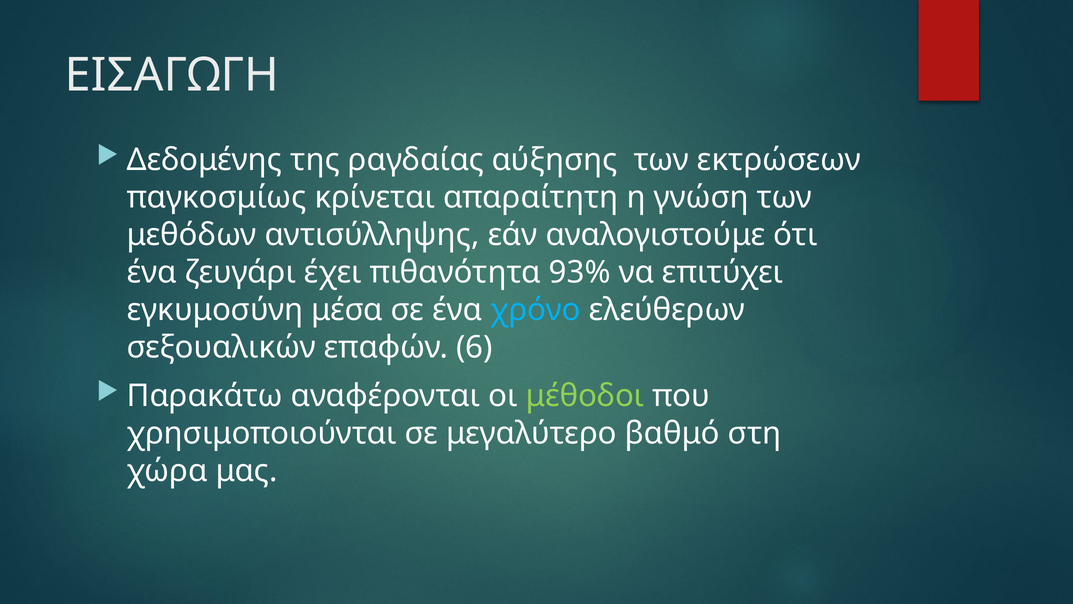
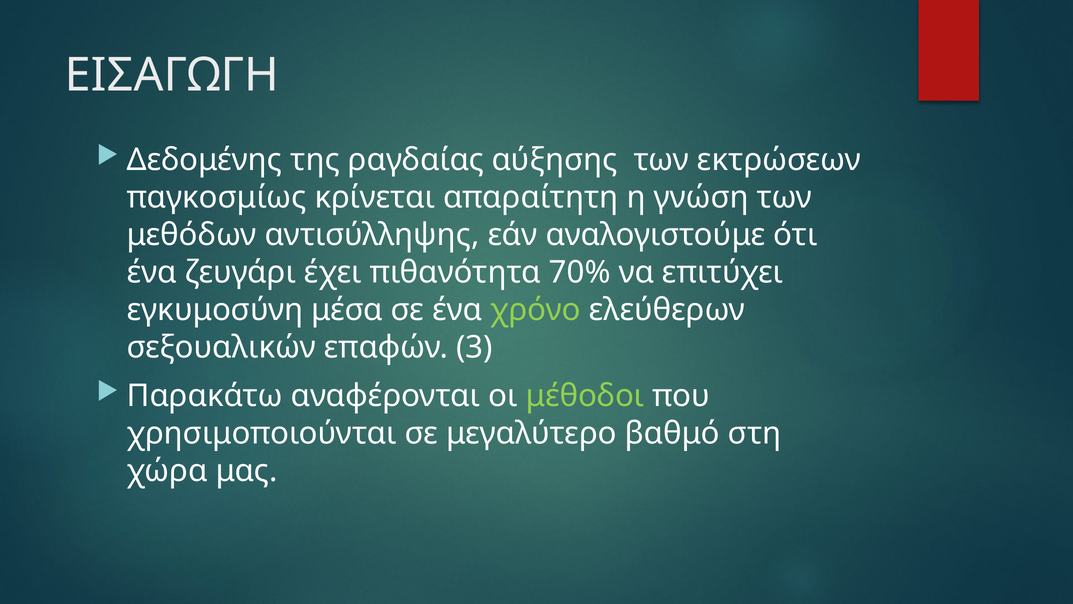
93%: 93% -> 70%
χρόνο colour: light blue -> light green
6: 6 -> 3
